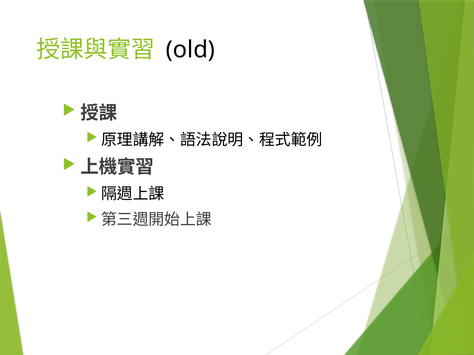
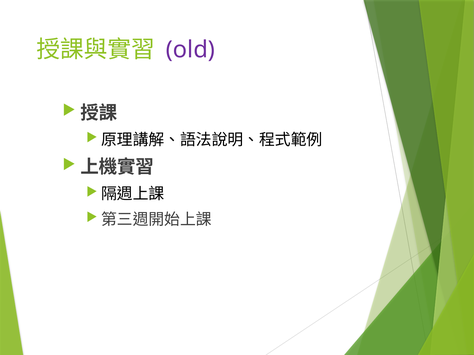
old colour: black -> purple
